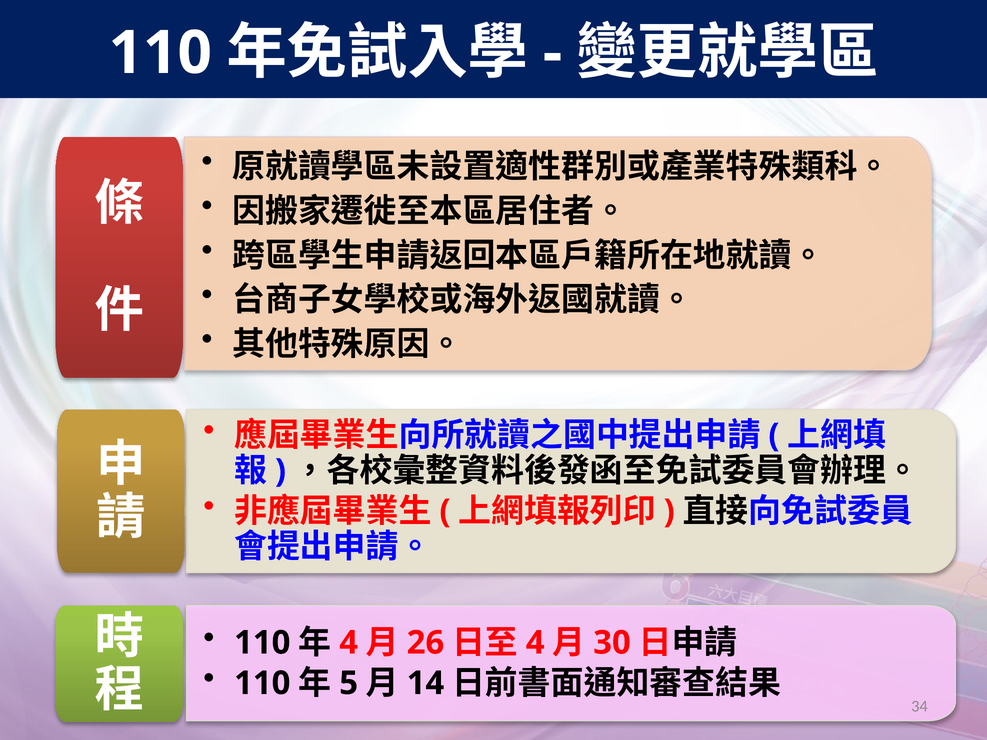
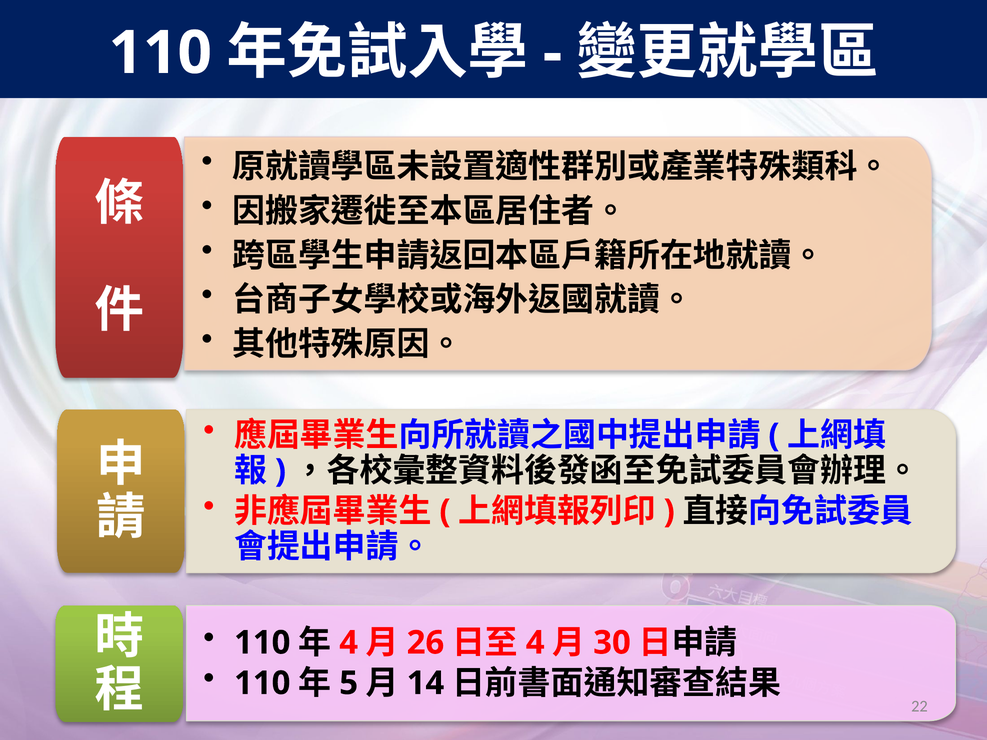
34: 34 -> 22
